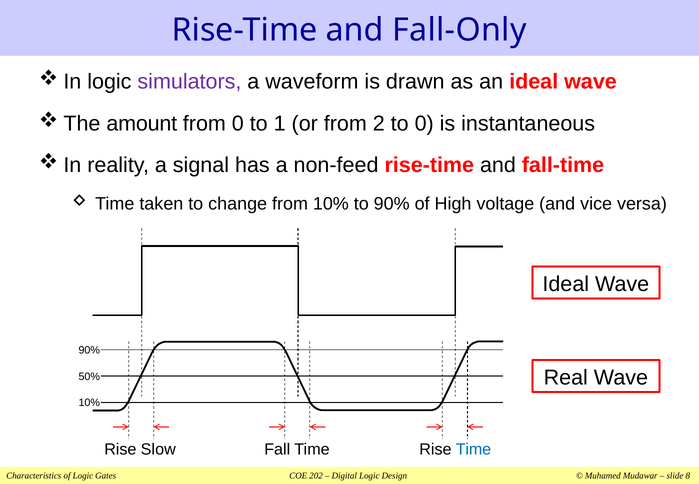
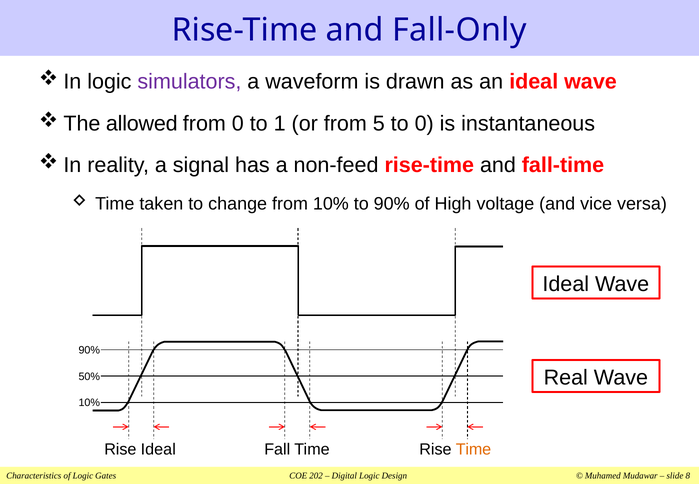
amount: amount -> allowed
2: 2 -> 5
Rise Slow: Slow -> Ideal
Time at (473, 449) colour: blue -> orange
